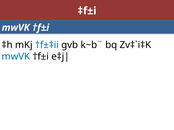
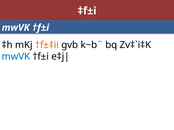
†f±‡ii colour: blue -> orange
